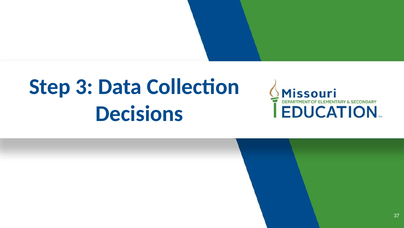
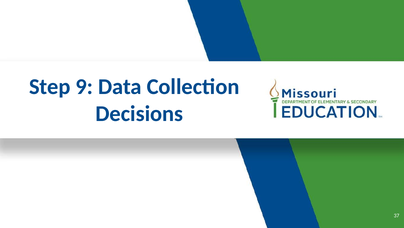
3: 3 -> 9
